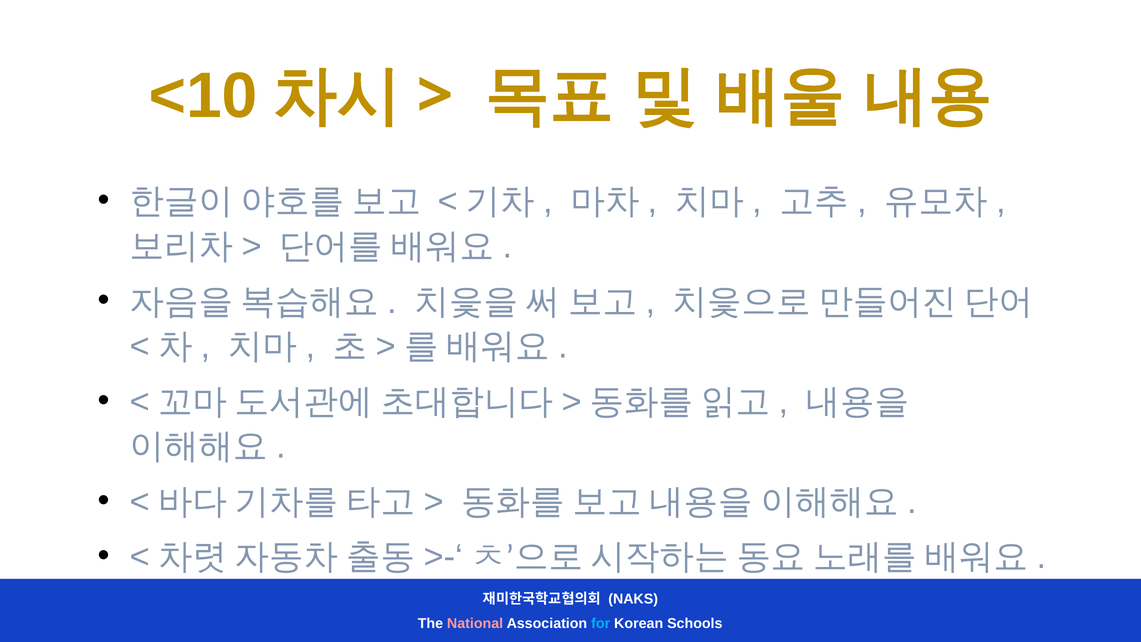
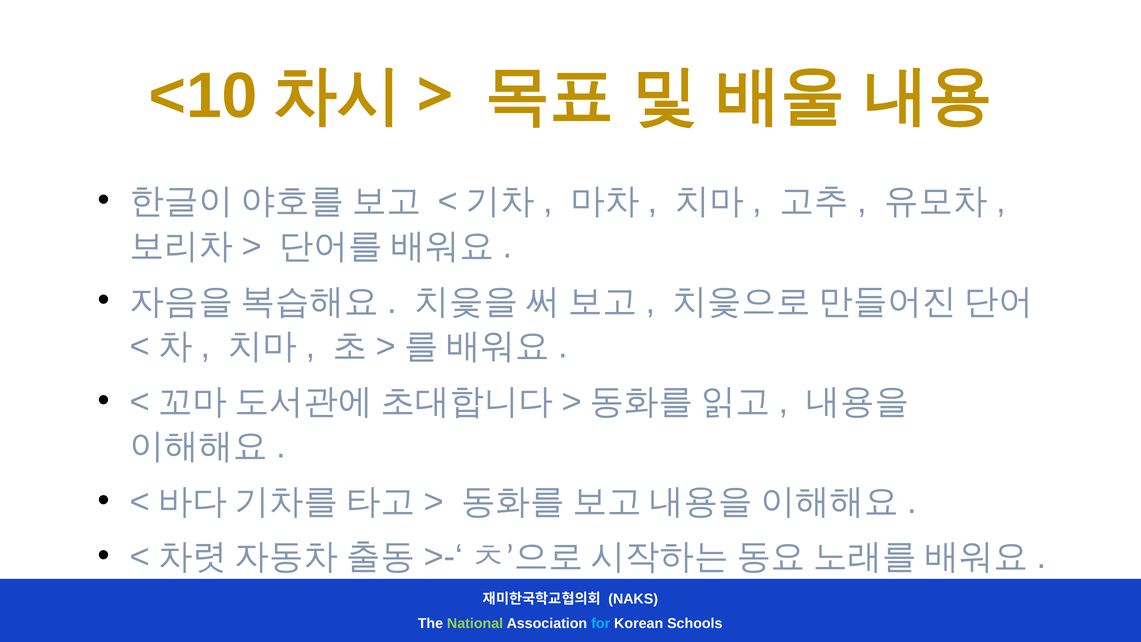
National colour: pink -> light green
